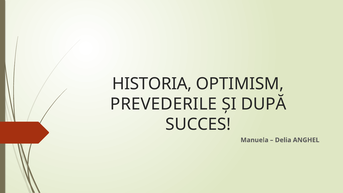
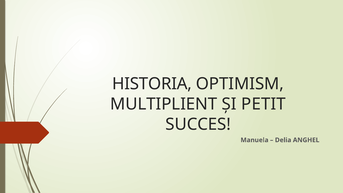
PREVEDERILE: PREVEDERILE -> MULTIPLIENT
DUPĂ: DUPĂ -> PETIT
